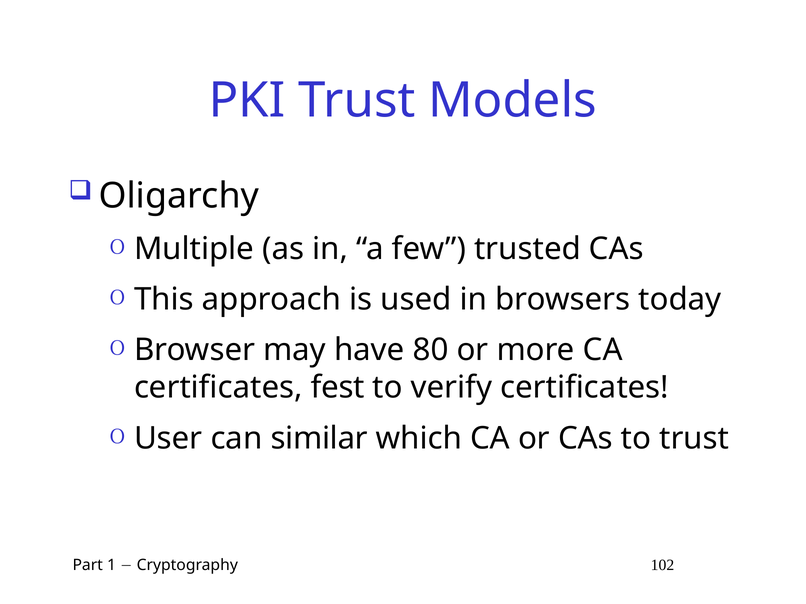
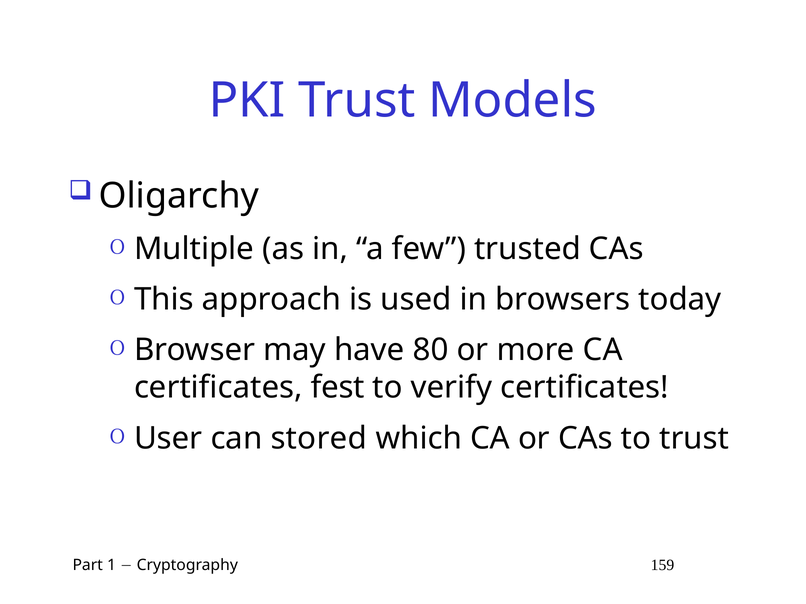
similar: similar -> stored
102: 102 -> 159
